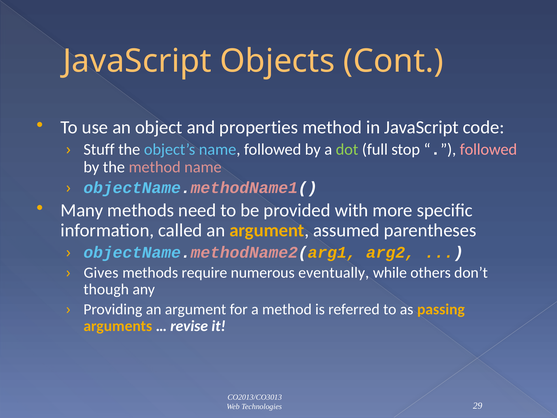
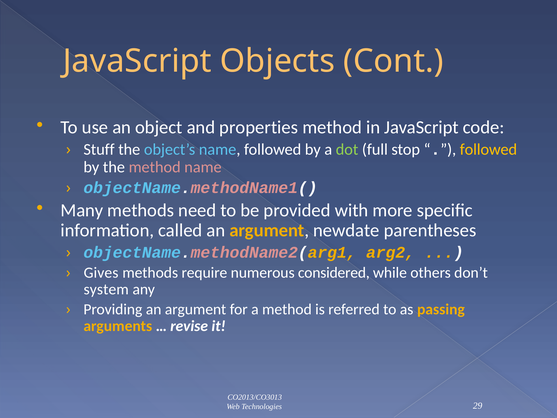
followed at (488, 149) colour: pink -> yellow
assumed: assumed -> newdate
eventually: eventually -> considered
though: though -> system
